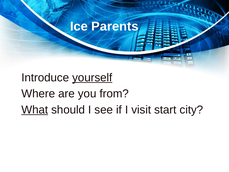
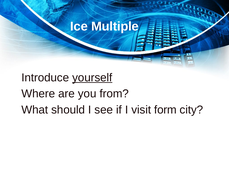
Parents: Parents -> Multiple
What underline: present -> none
start: start -> form
